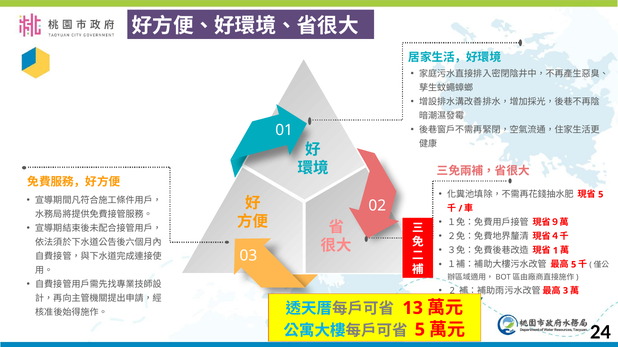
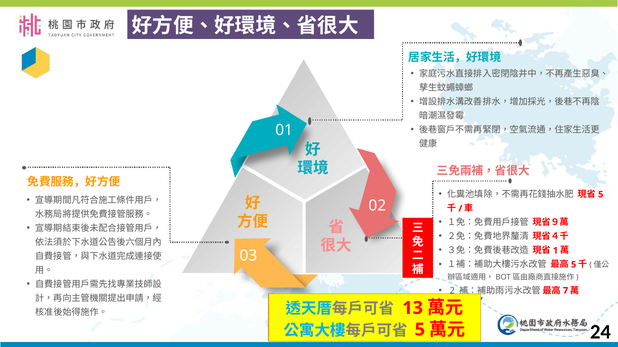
3: 3 -> 7
